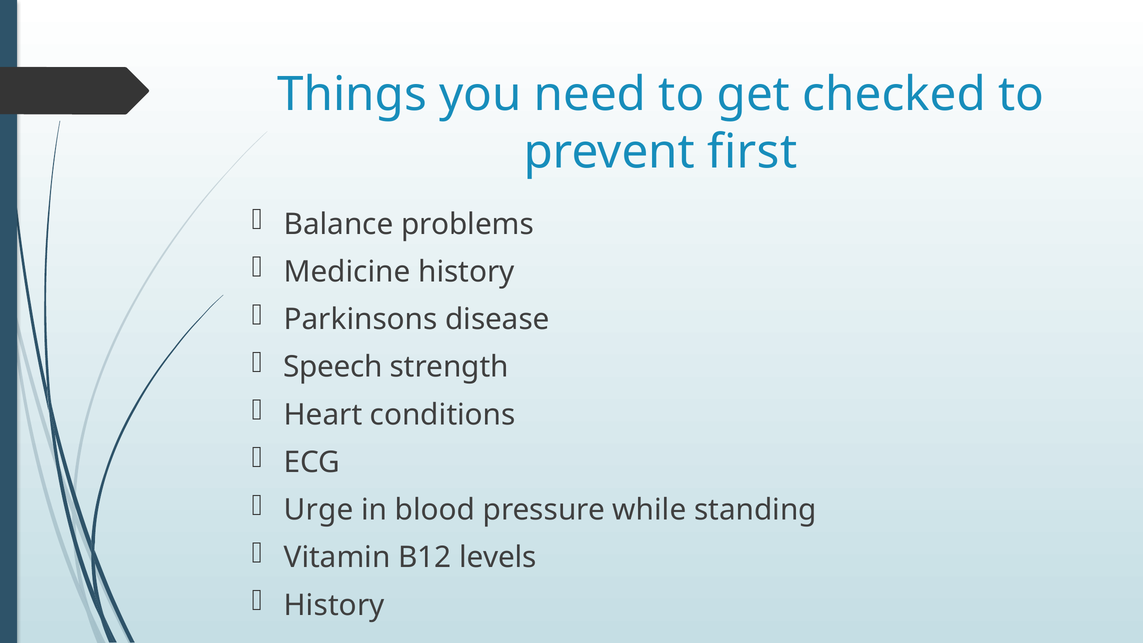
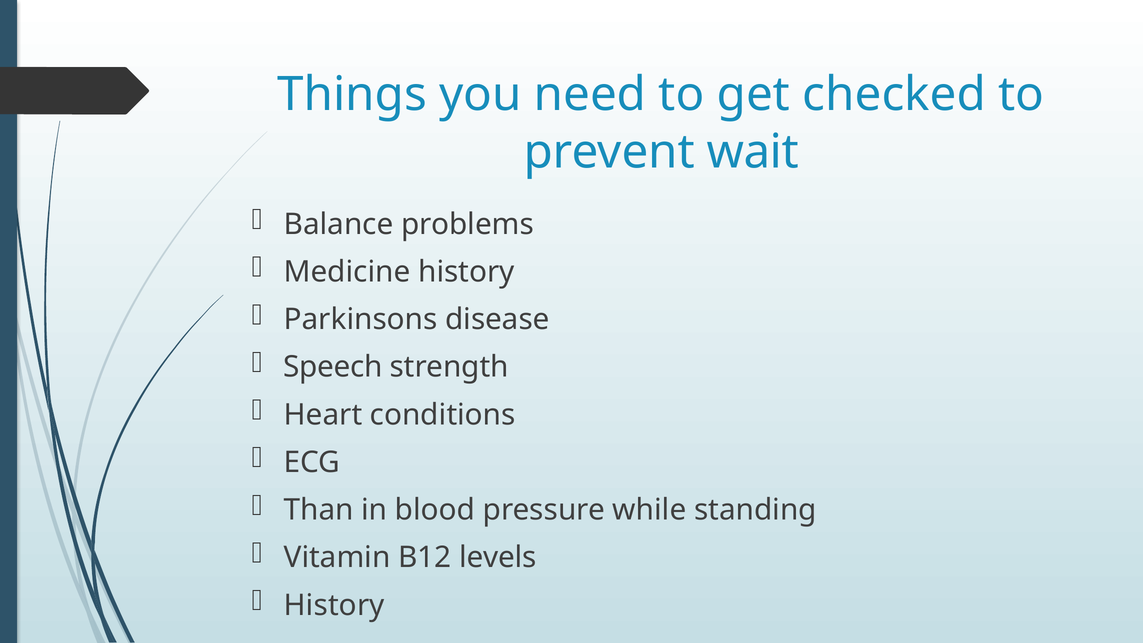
first: first -> wait
Urge: Urge -> Than
